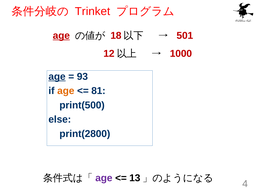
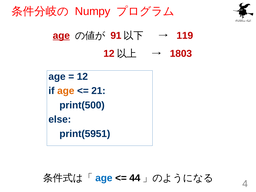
Trinket: Trinket -> Numpy
18: 18 -> 91
501: 501 -> 119
1000: 1000 -> 1803
age at (57, 77) underline: present -> none
93 at (82, 77): 93 -> 12
81: 81 -> 21
print(2800: print(2800 -> print(5951
age at (104, 178) colour: purple -> blue
13: 13 -> 44
